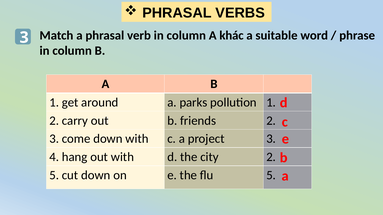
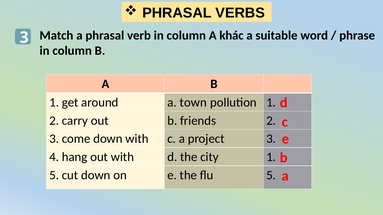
parks: parks -> town
city 2: 2 -> 1
